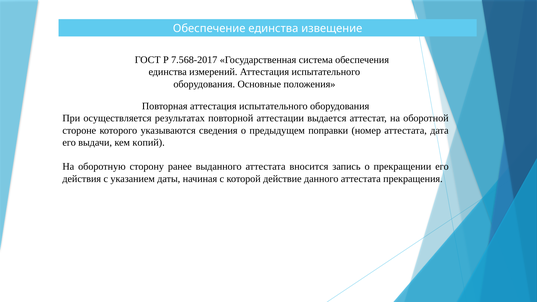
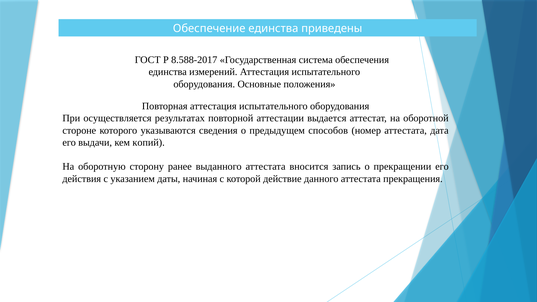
извещение: извещение -> приведены
7.568-2017: 7.568-2017 -> 8.588-2017
поправки: поправки -> способов
